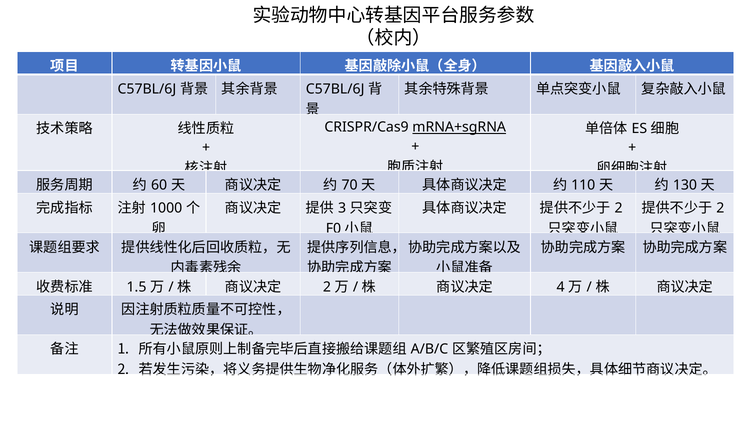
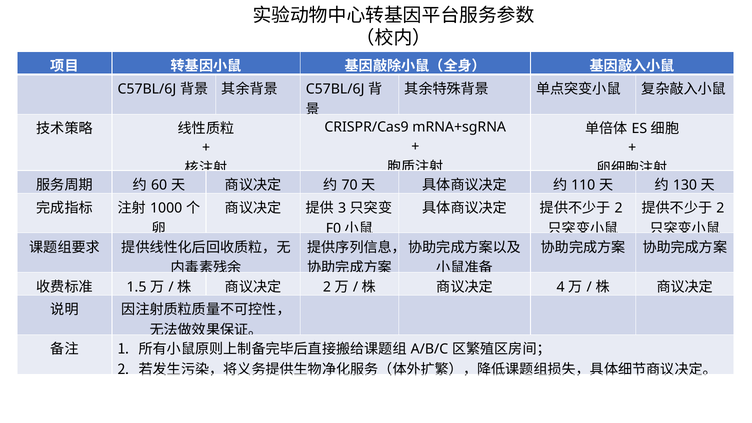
mRNA+sgRNA underline: present -> none
